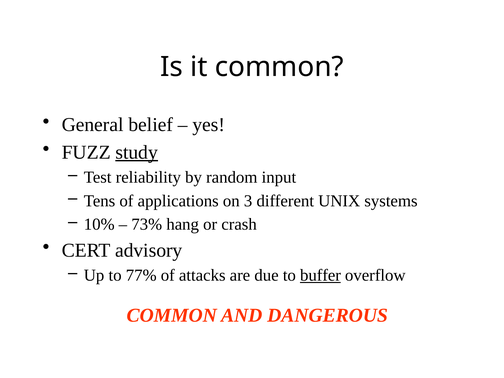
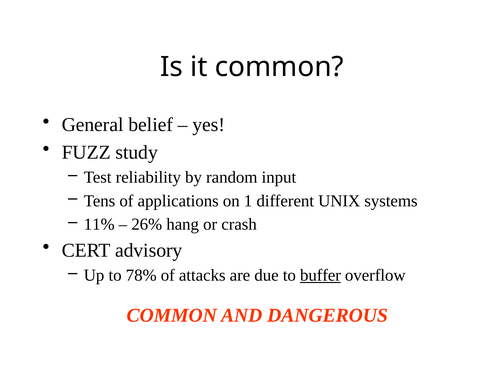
study underline: present -> none
3: 3 -> 1
10%: 10% -> 11%
73%: 73% -> 26%
77%: 77% -> 78%
